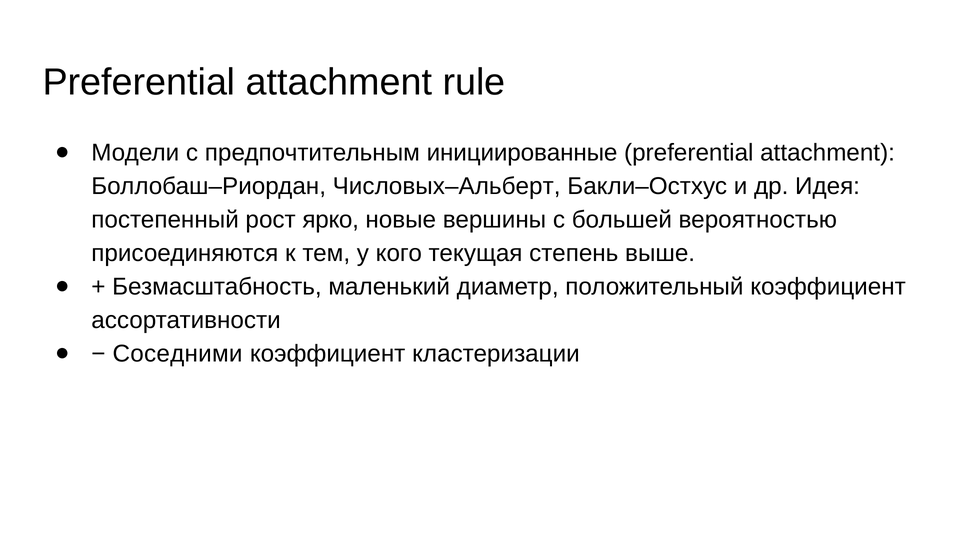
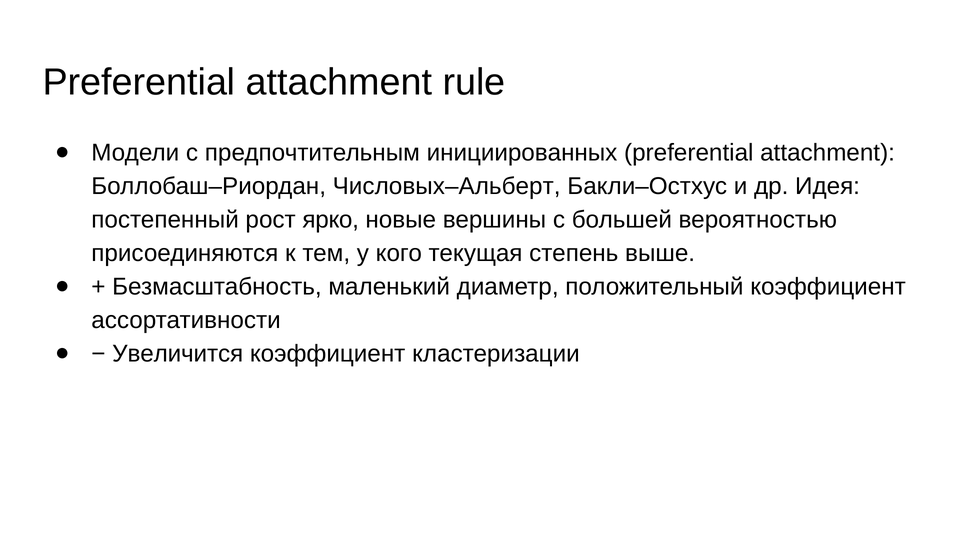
инициированные: инициированные -> инициированных
Соседними: Соседними -> Увеличится
